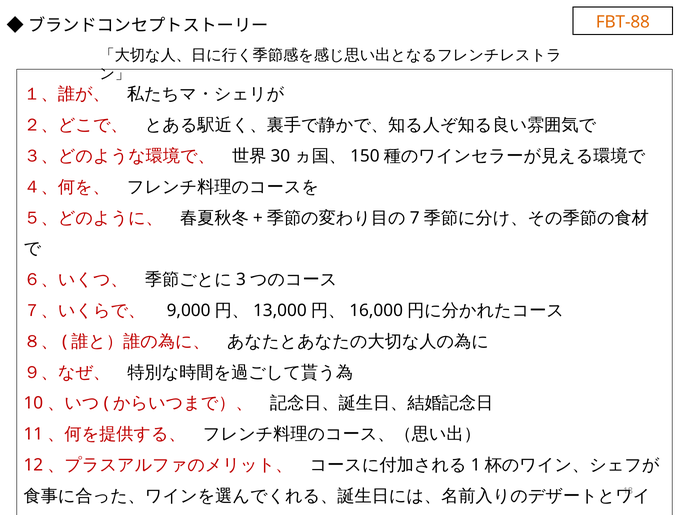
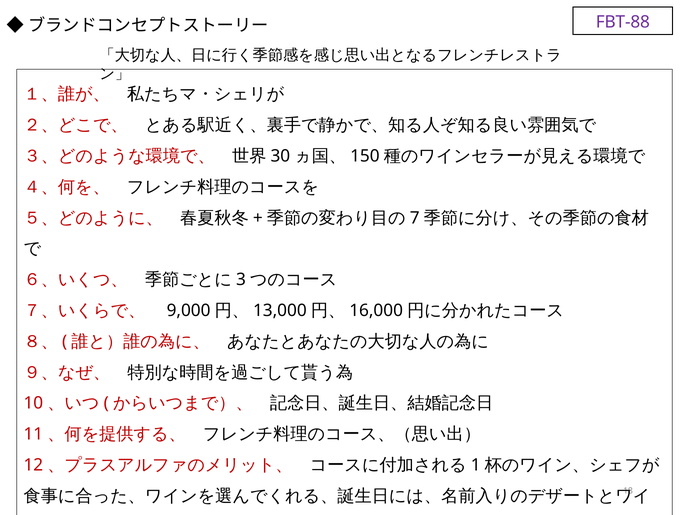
FBT-88 colour: orange -> purple
